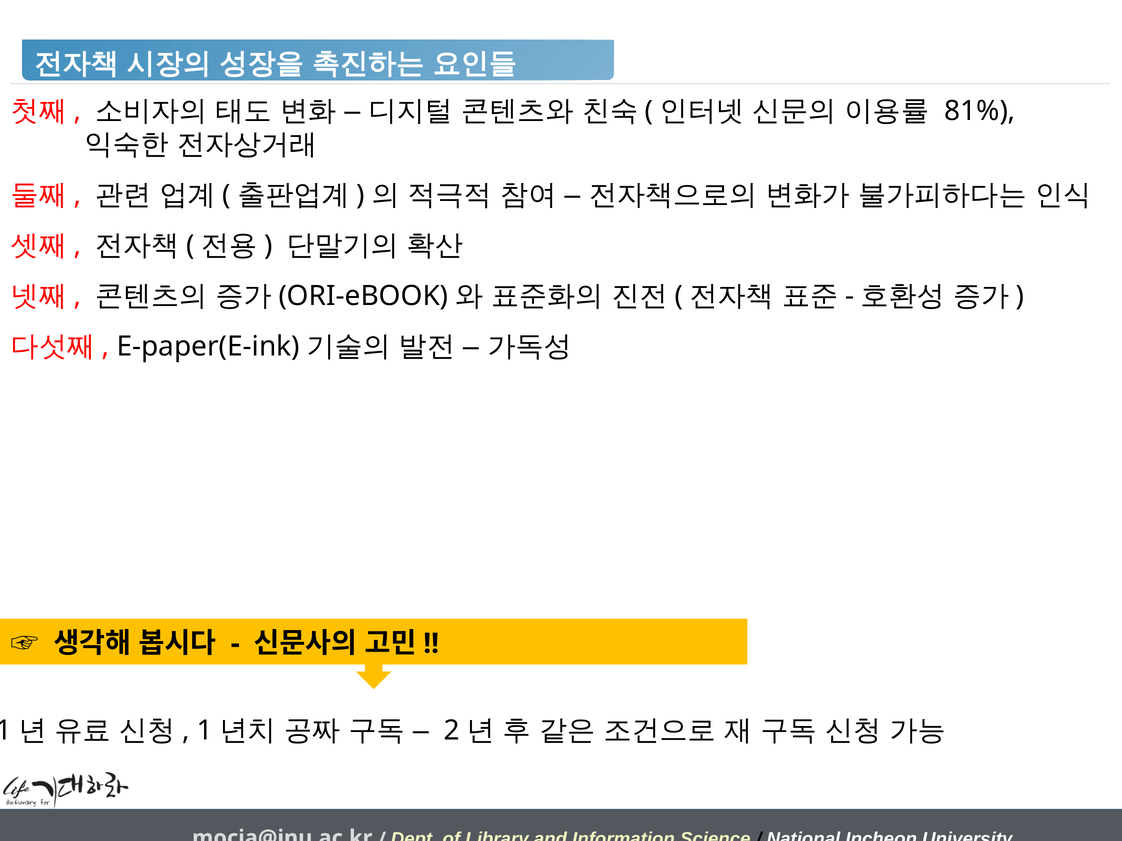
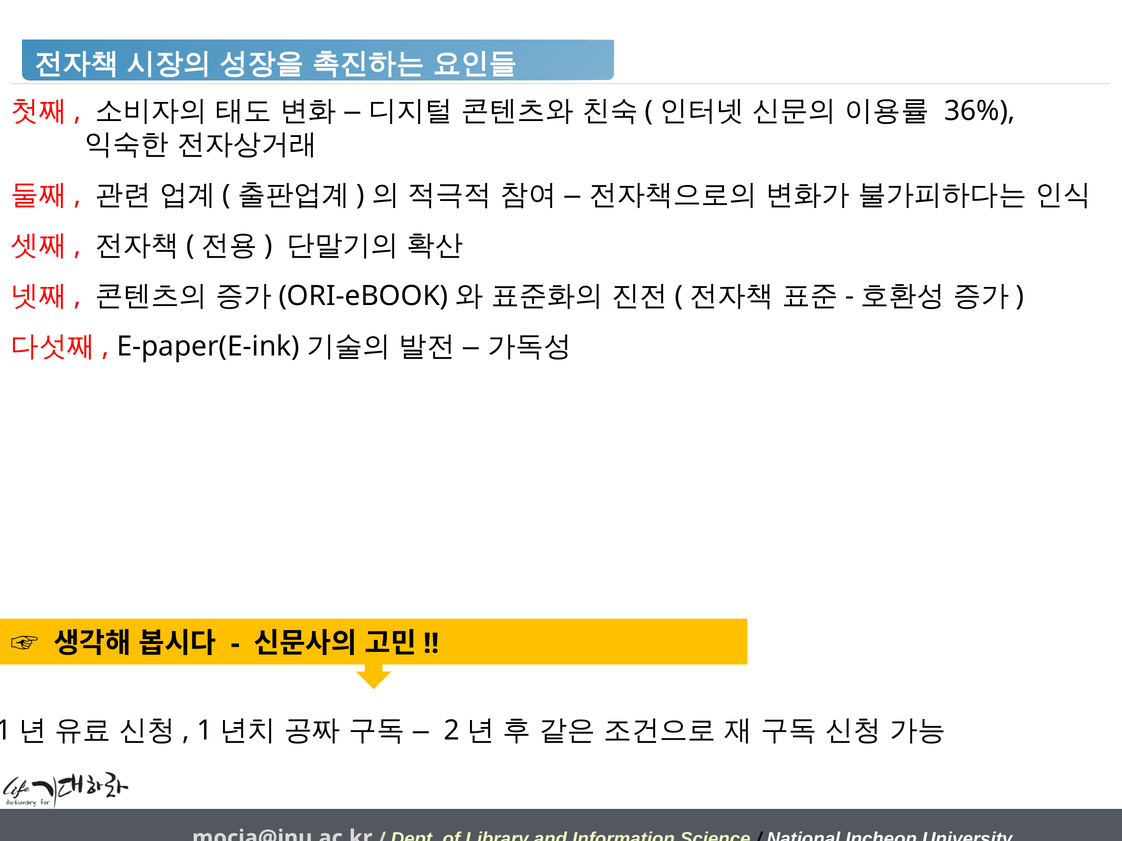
81%: 81% -> 36%
